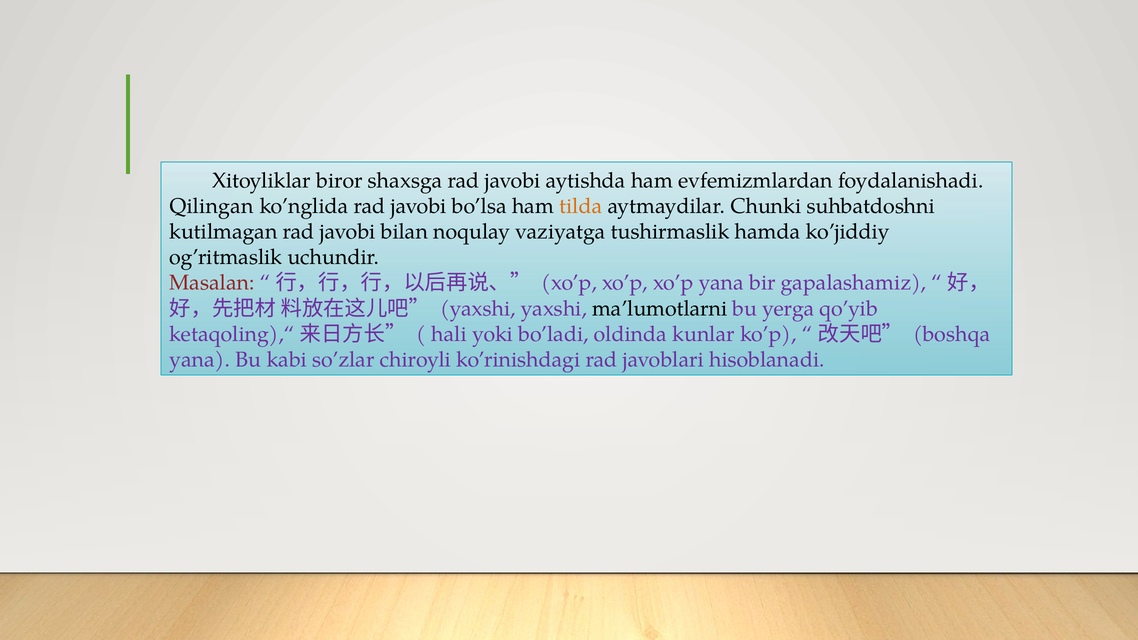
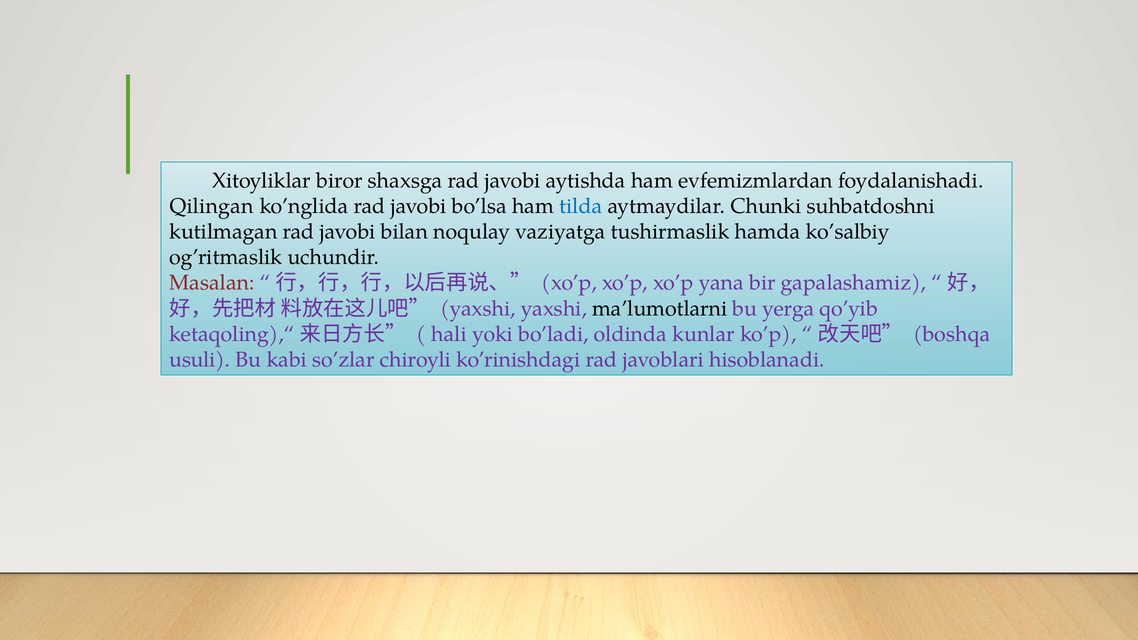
tilda colour: orange -> blue
ko’jiddiy: ko’jiddiy -> ko’salbiy
yana at (200, 360): yana -> usuli
